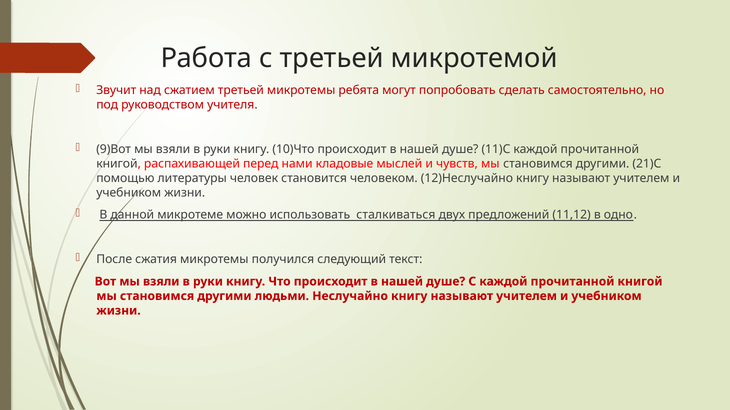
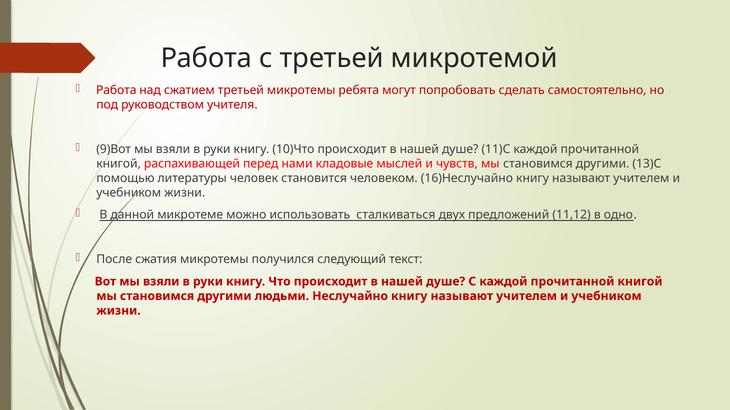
Звучит at (116, 90): Звучит -> Работа
21)С: 21)С -> 13)С
12)Неслучайно: 12)Неслучайно -> 16)Неслучайно
